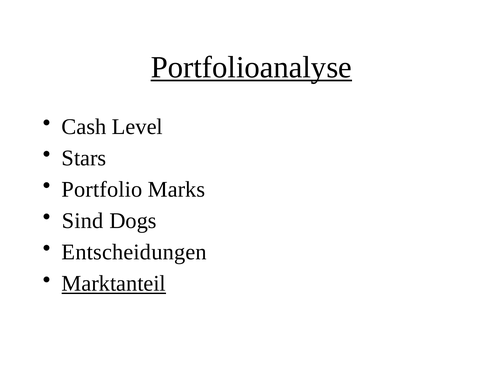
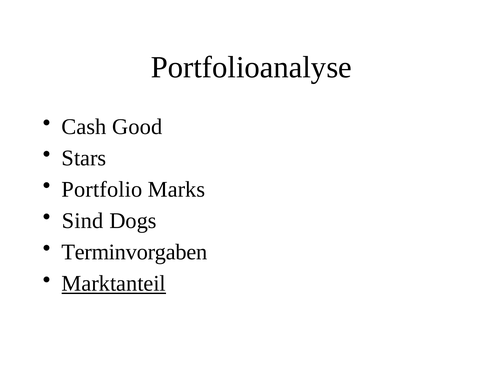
Portfolioanalyse underline: present -> none
Level: Level -> Good
Entscheidungen: Entscheidungen -> Terminvorgaben
